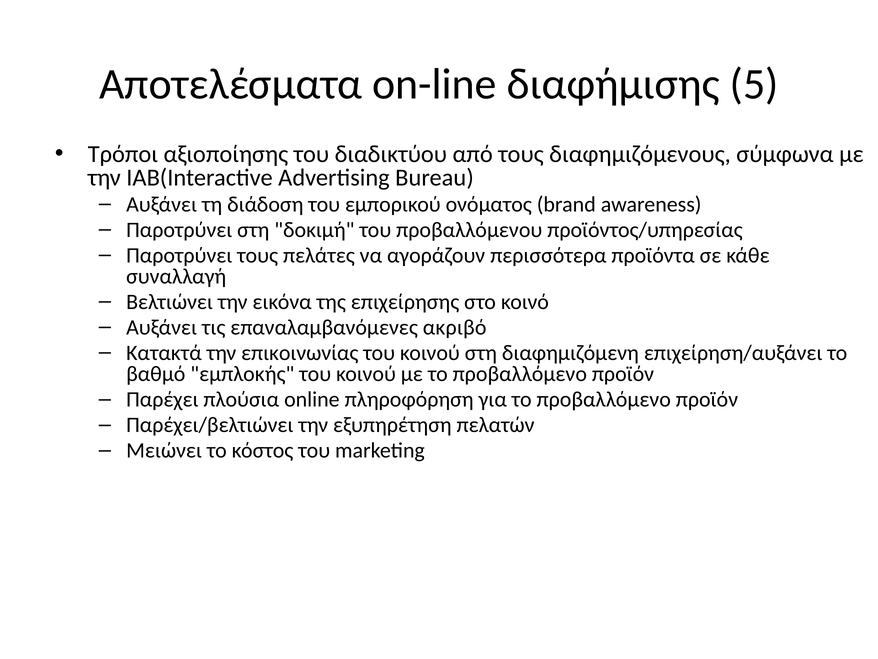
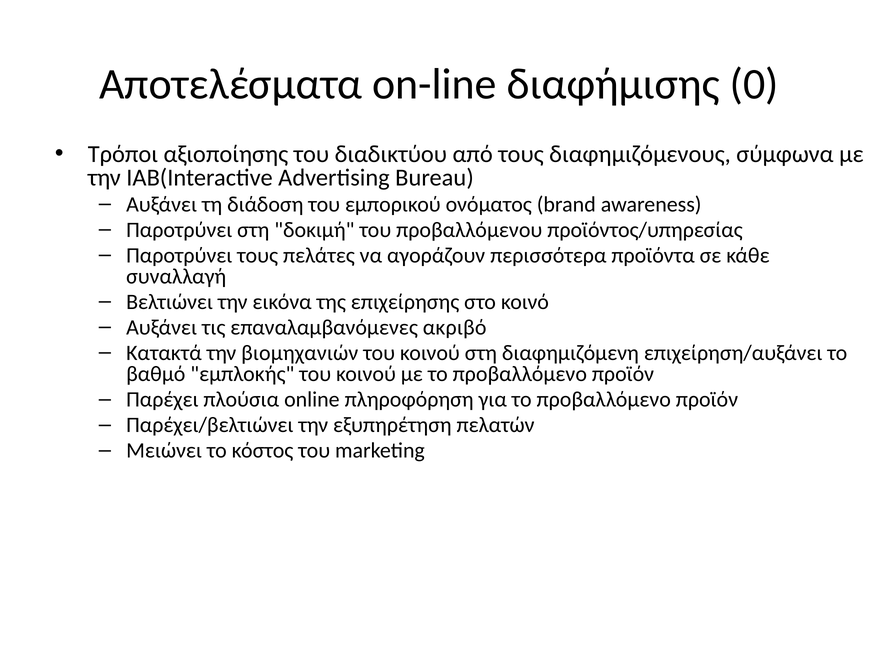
5: 5 -> 0
επικοινωνίας: επικοινωνίας -> βιομηχανιών
